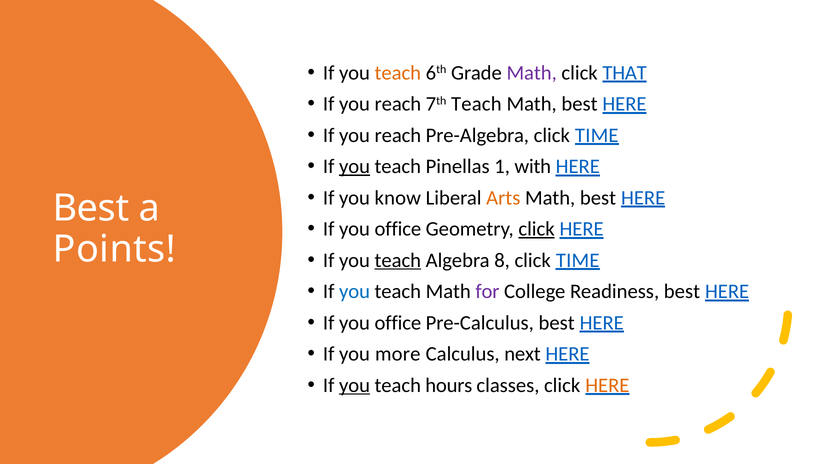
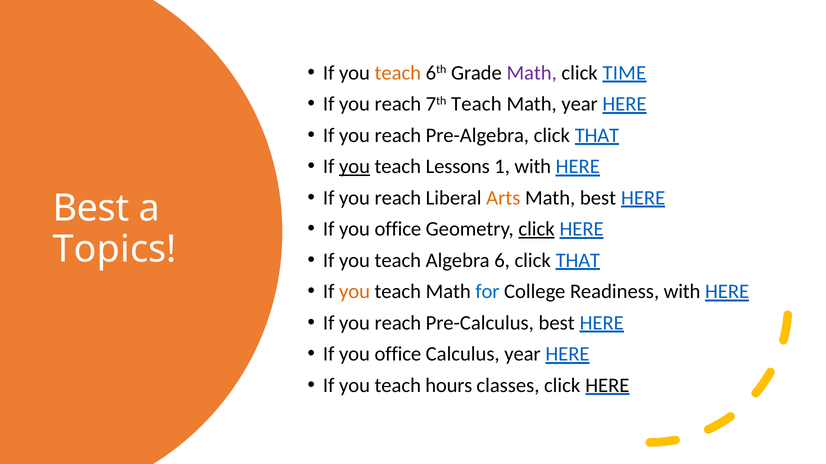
THAT: THAT -> TIME
best at (580, 104): best -> year
Pre-Algebra click TIME: TIME -> THAT
Pinellas: Pinellas -> Lessons
know at (398, 198): know -> reach
Points: Points -> Topics
teach at (398, 261) underline: present -> none
8: 8 -> 6
TIME at (578, 261): TIME -> THAT
you at (355, 292) colour: blue -> orange
for colour: purple -> blue
Readiness best: best -> with
office at (398, 323): office -> reach
more at (398, 354): more -> office
Calculus next: next -> year
you at (355, 386) underline: present -> none
HERE at (607, 386) colour: orange -> black
